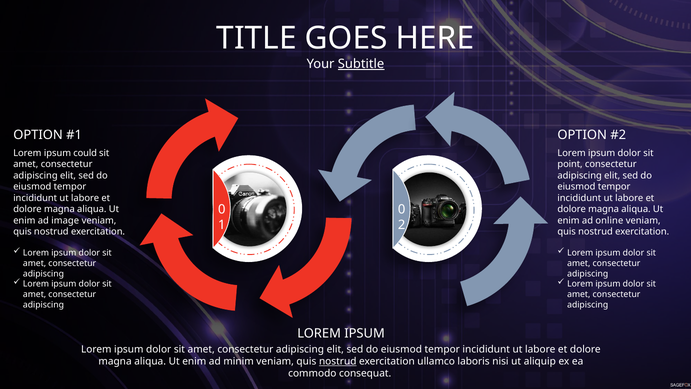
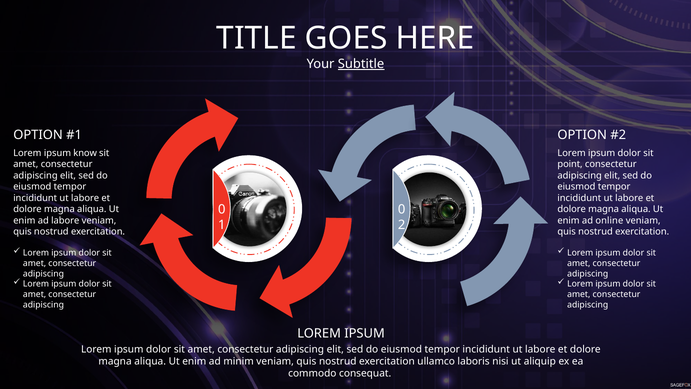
could: could -> know
ad image: image -> labore
nostrud at (338, 361) underline: present -> none
